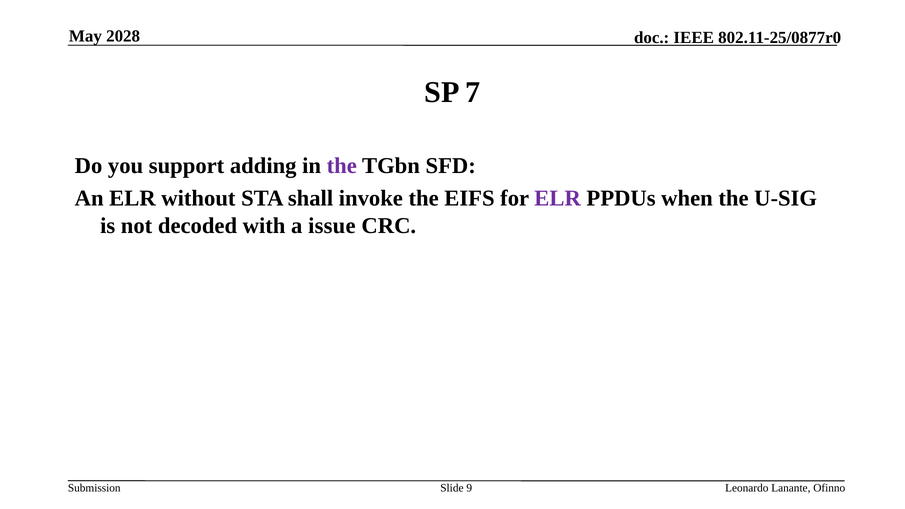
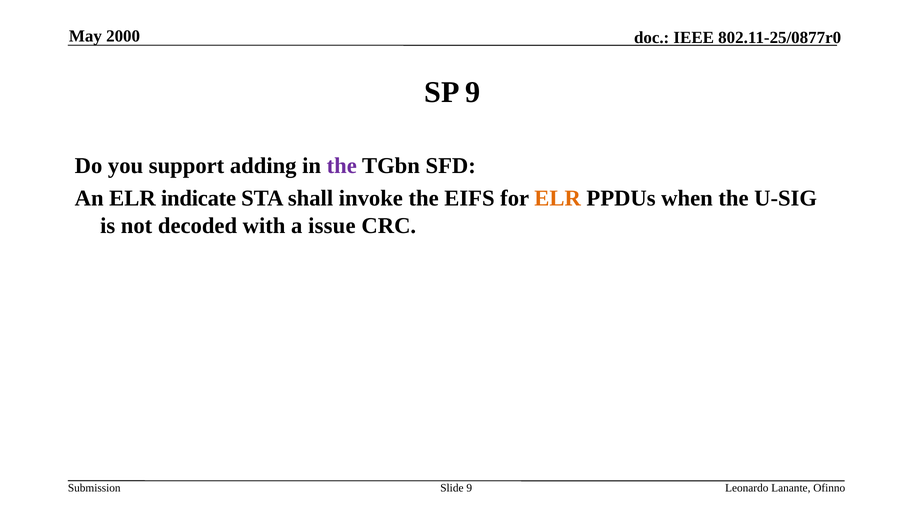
2028: 2028 -> 2000
SP 7: 7 -> 9
without: without -> indicate
ELR at (558, 198) colour: purple -> orange
